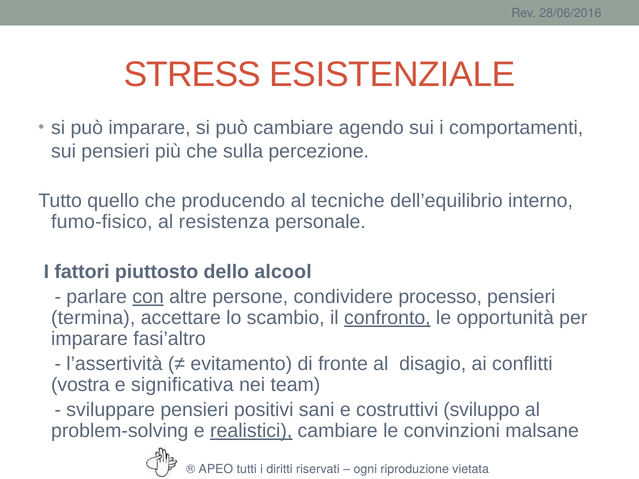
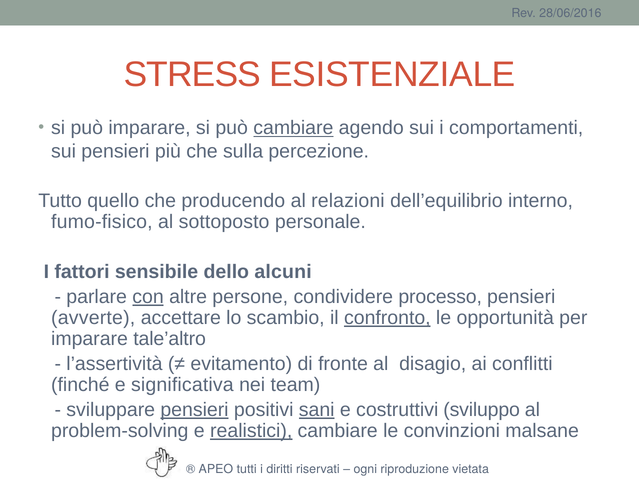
cambiare at (293, 128) underline: none -> present
tecniche: tecniche -> relazioni
resistenza: resistenza -> sottoposto
piuttosto: piuttosto -> sensibile
alcool: alcool -> alcuni
termina: termina -> avverte
fasi’altro: fasi’altro -> tale’altro
vostra: vostra -> finché
pensieri at (194, 410) underline: none -> present
sani underline: none -> present
